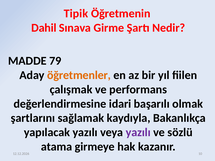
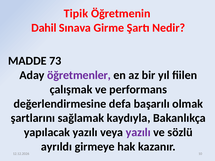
79: 79 -> 73
öğretmenler colour: orange -> purple
idari: idari -> defa
atama: atama -> ayrıldı
